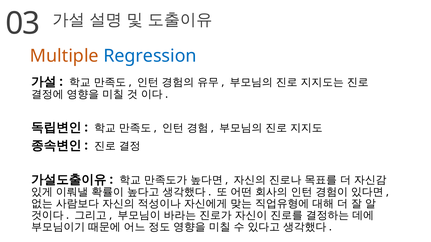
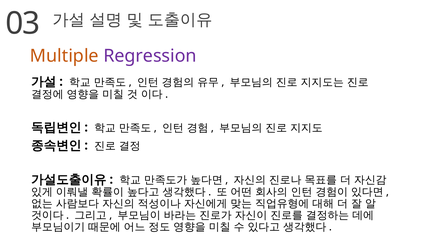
Regression colour: blue -> purple
